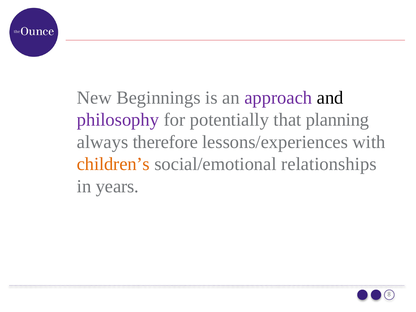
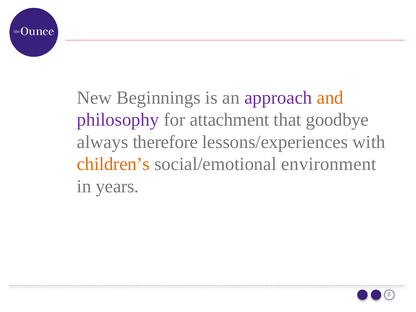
and colour: black -> orange
potentially: potentially -> attachment
planning: planning -> goodbye
relationships: relationships -> environment
